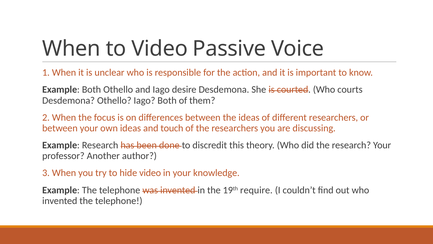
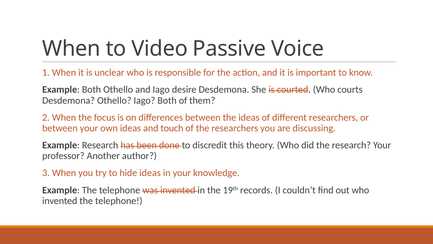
hide video: video -> ideas
require: require -> records
